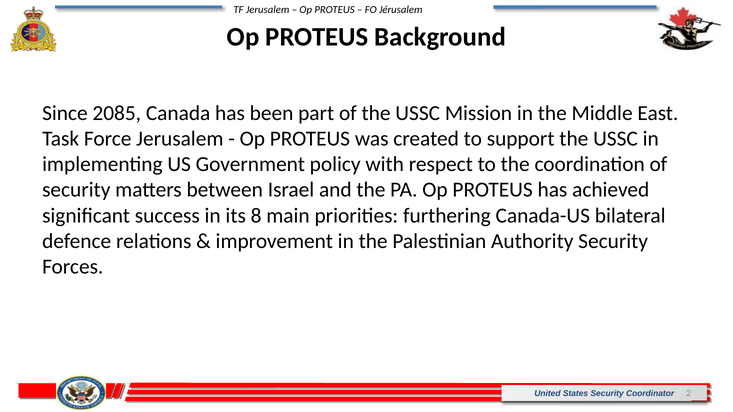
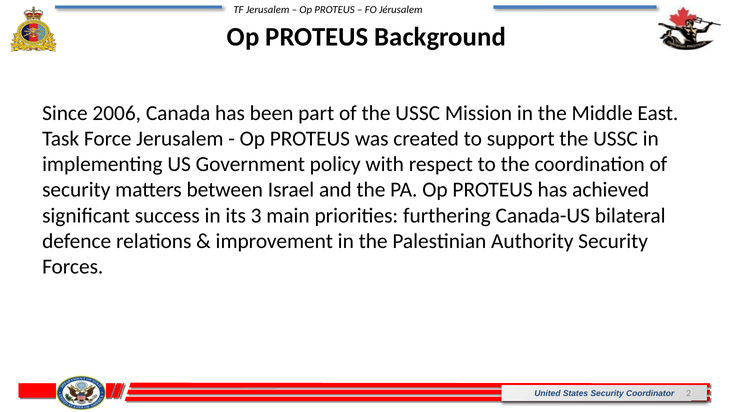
2085: 2085 -> 2006
8: 8 -> 3
